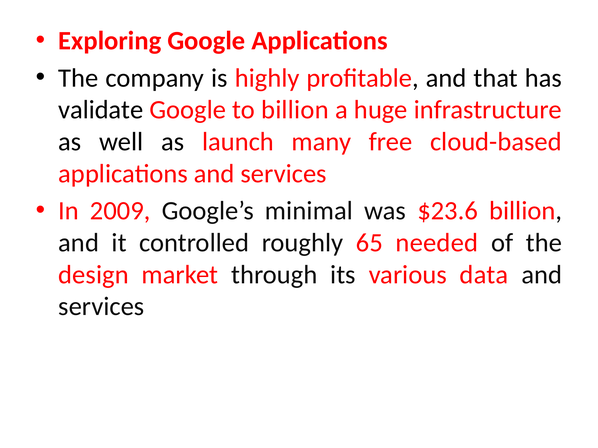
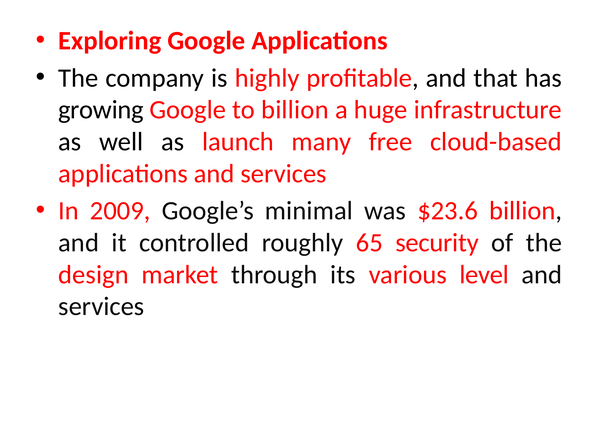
validate: validate -> growing
needed: needed -> security
data: data -> level
